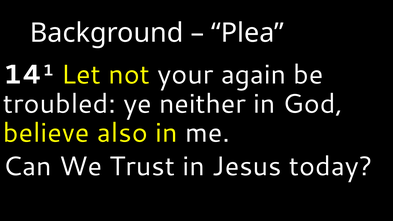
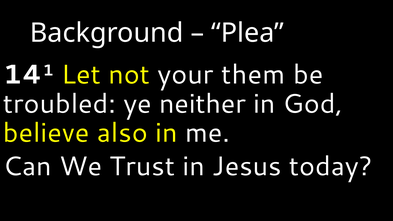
again: again -> them
